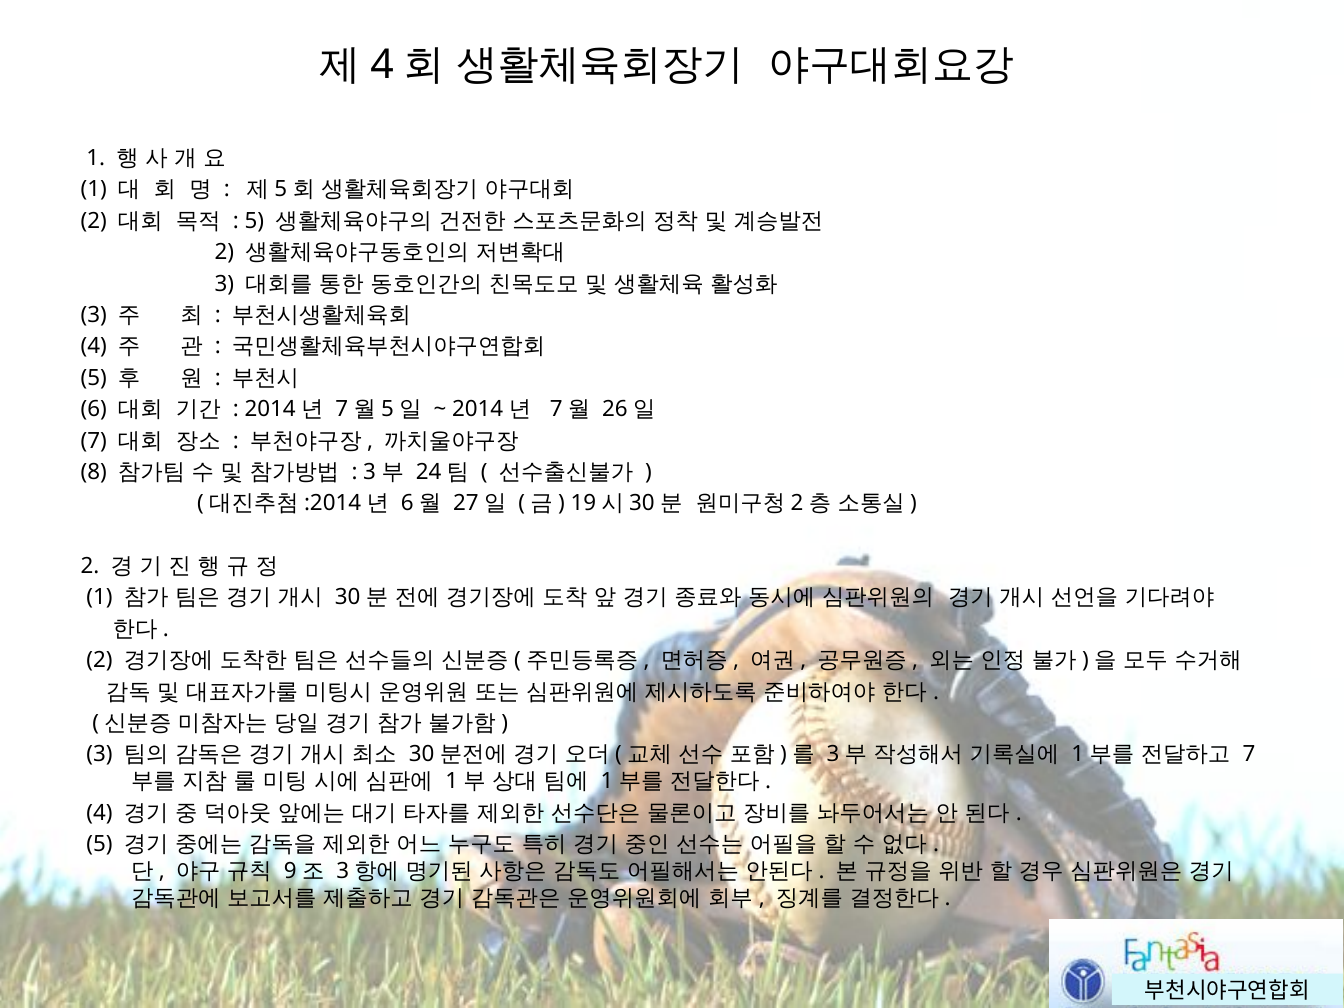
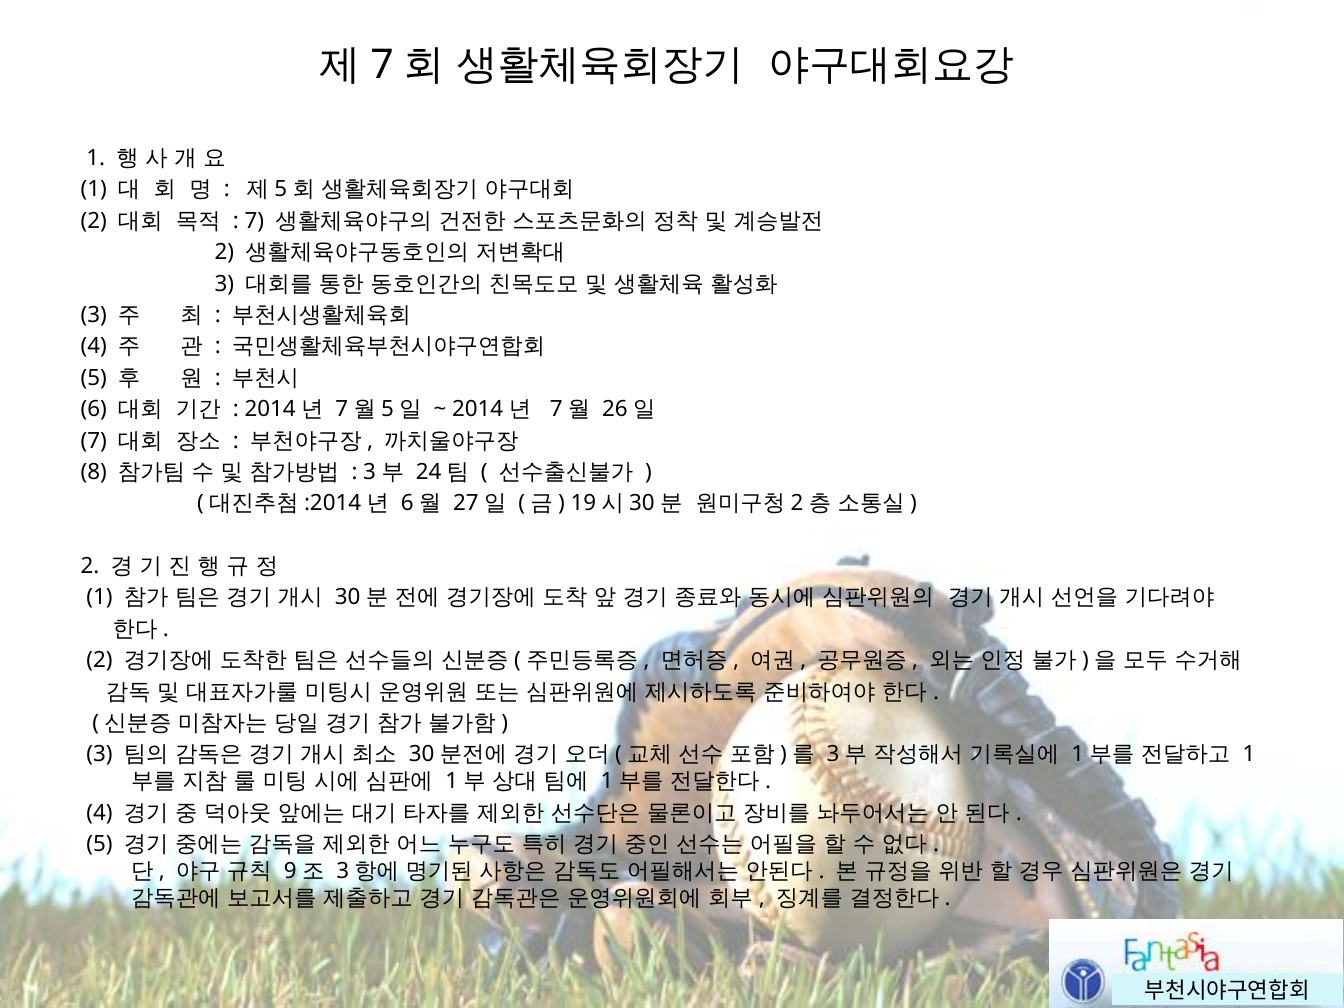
4 at (382, 65): 4 -> 7
5 at (254, 221): 5 -> 7
7 at (1249, 754): 7 -> 1
